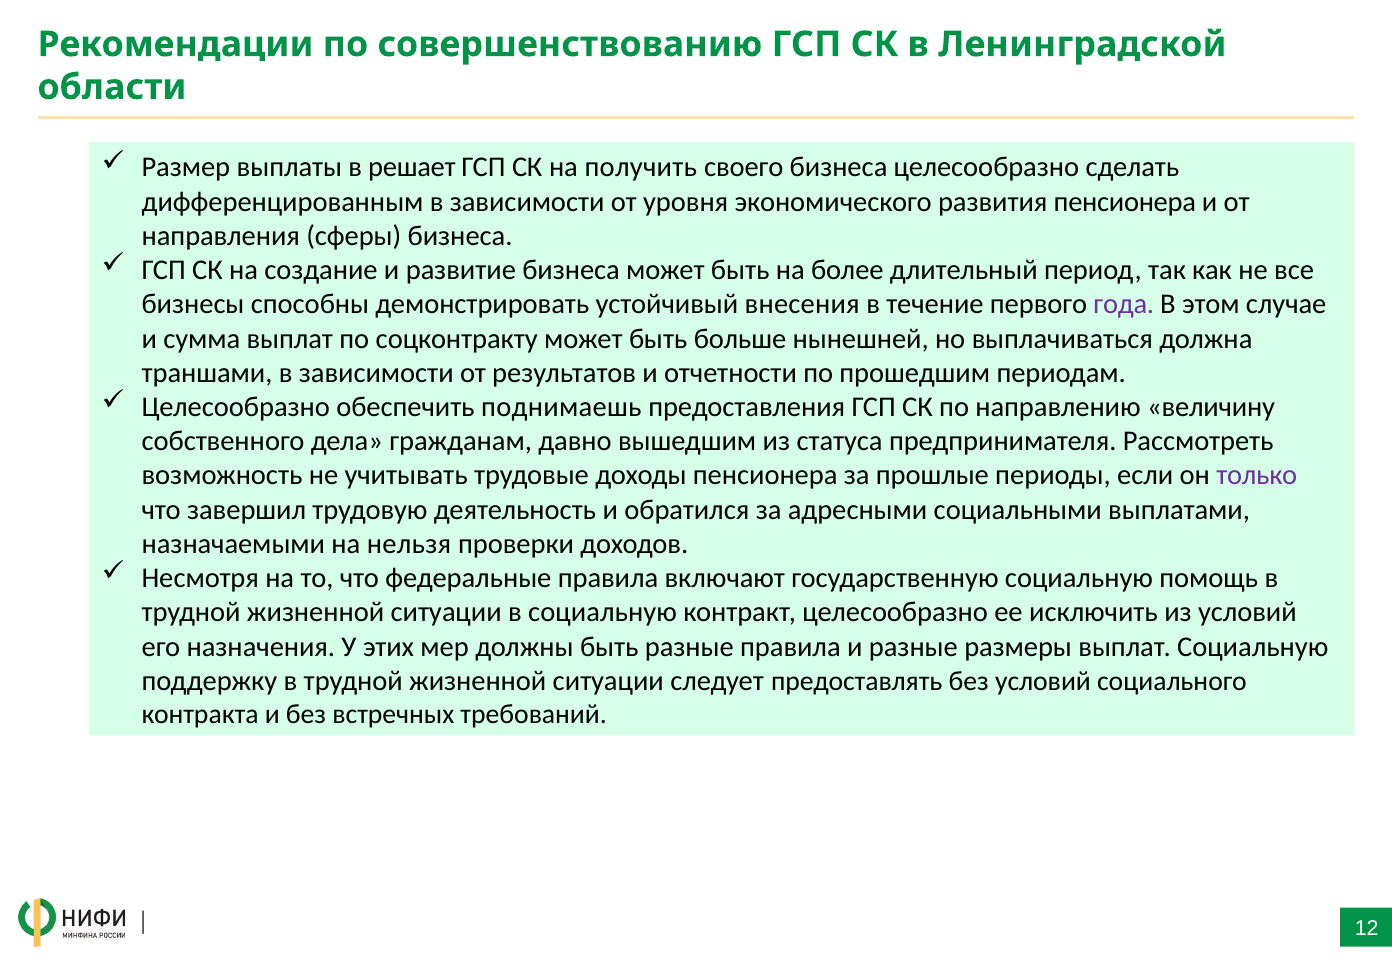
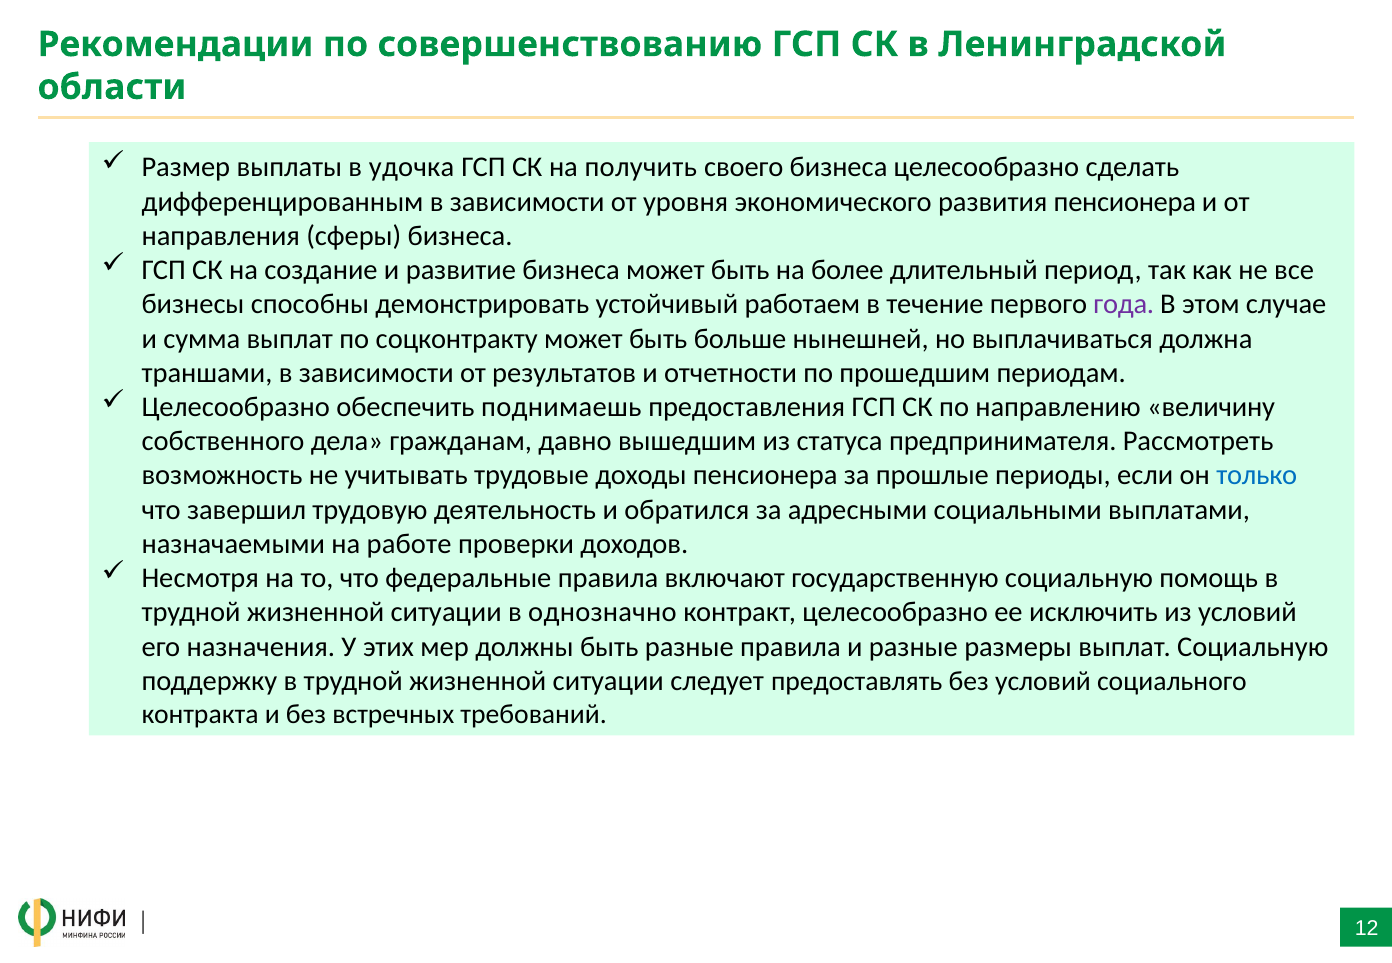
решает: решает -> удочка
внесения: внесения -> работаем
только colour: purple -> blue
нельзя: нельзя -> работе
в социальную: социальную -> однозначно
